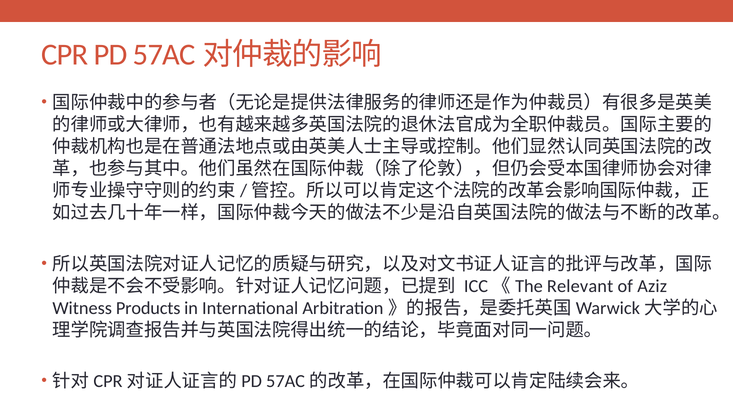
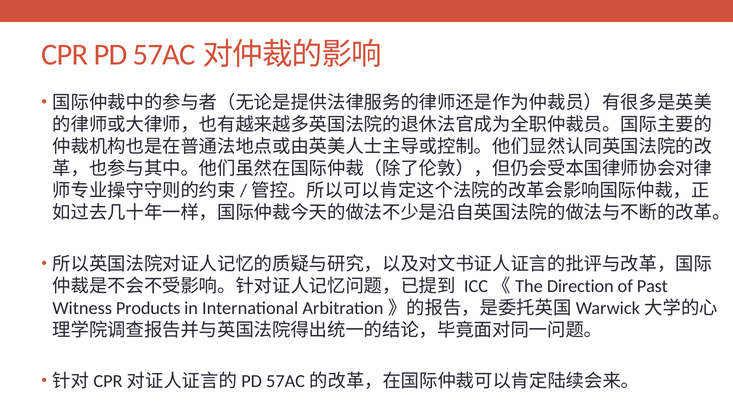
Relevant: Relevant -> Direction
Aziz: Aziz -> Past
